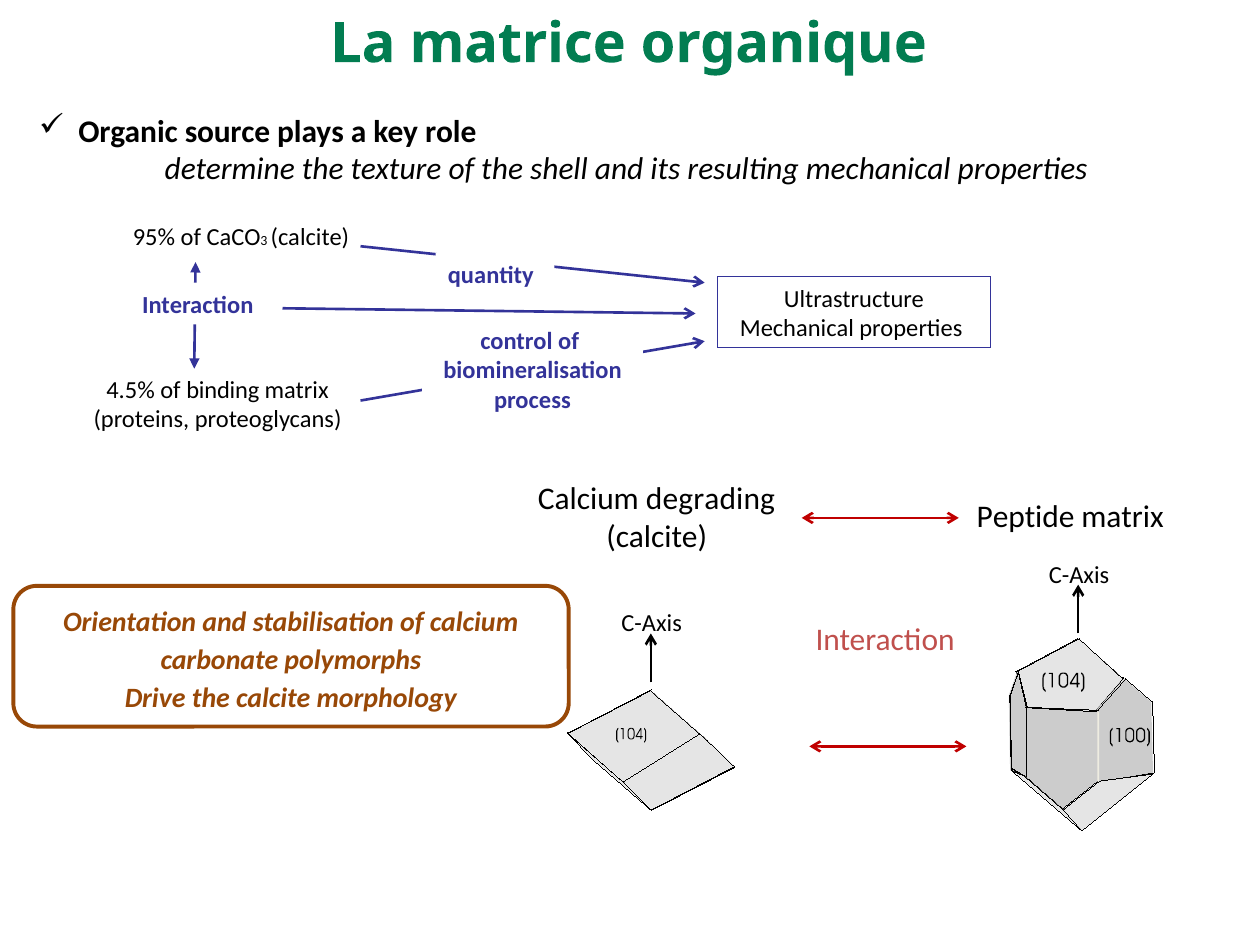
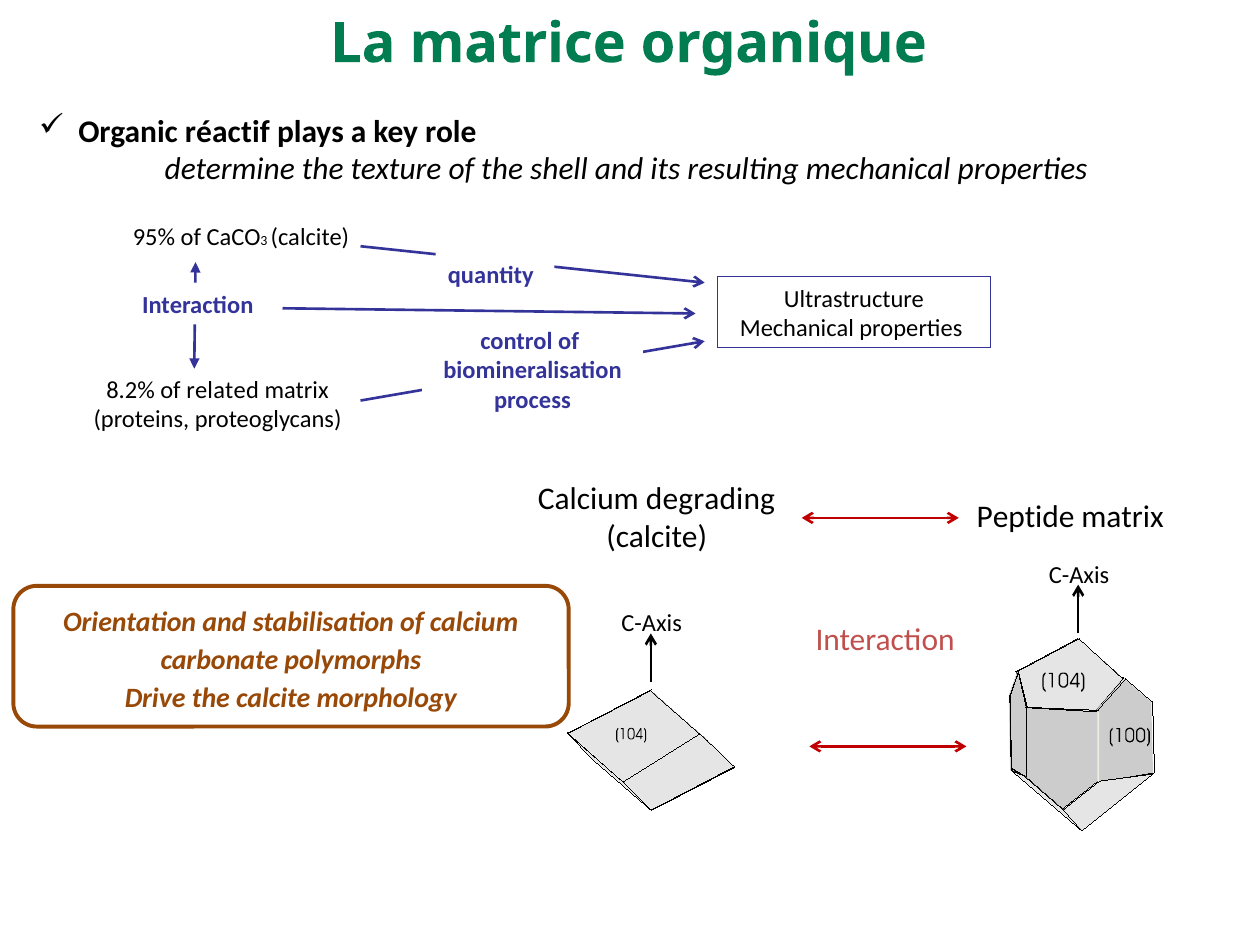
source: source -> réactif
4.5%: 4.5% -> 8.2%
binding: binding -> related
